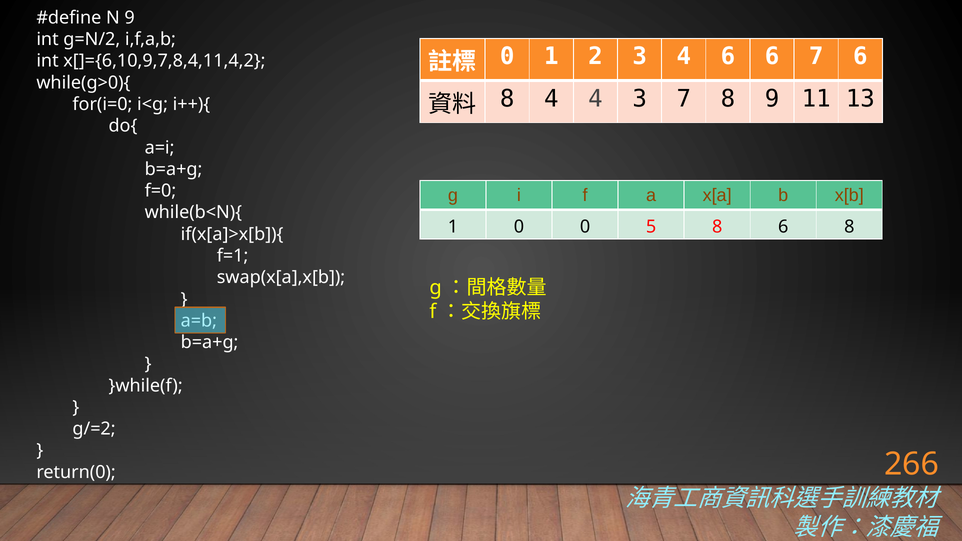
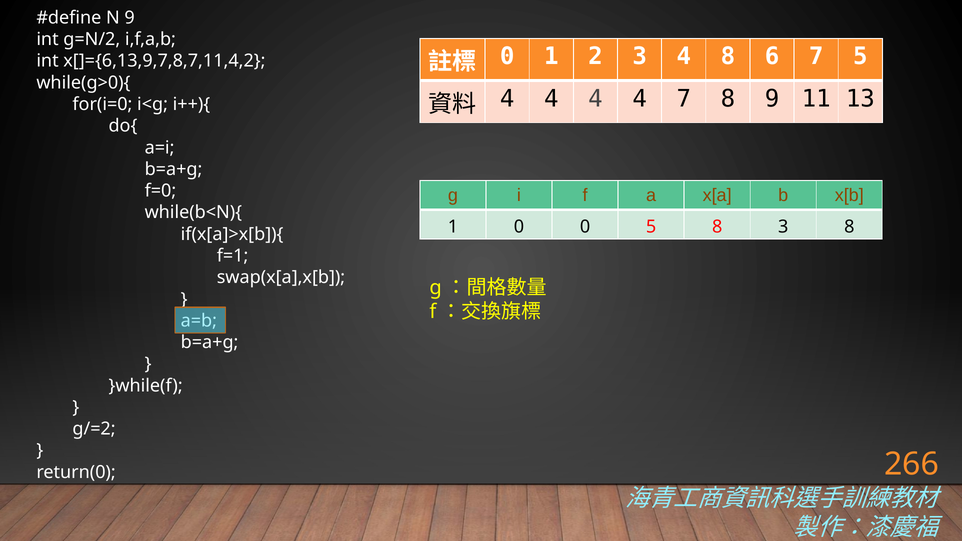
4 6: 6 -> 8
7 6: 6 -> 5
x[]={6,10,9,7,8,4,11,4,2: x[]={6,10,9,7,8,4,11,4,2 -> x[]={6,13,9,7,8,7,11,4,2
8 at (507, 99): 8 -> 4
3 at (640, 99): 3 -> 4
8 6: 6 -> 3
